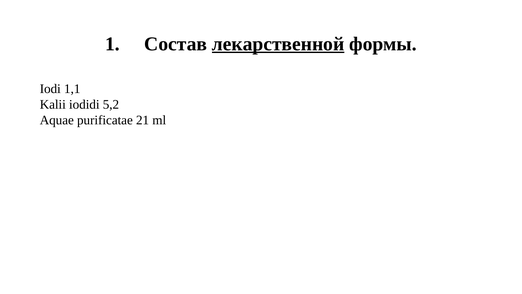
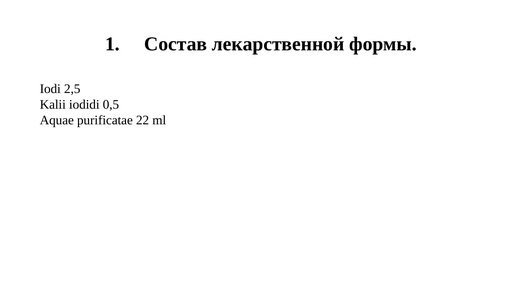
лекарственной underline: present -> none
1,1: 1,1 -> 2,5
5,2: 5,2 -> 0,5
21: 21 -> 22
